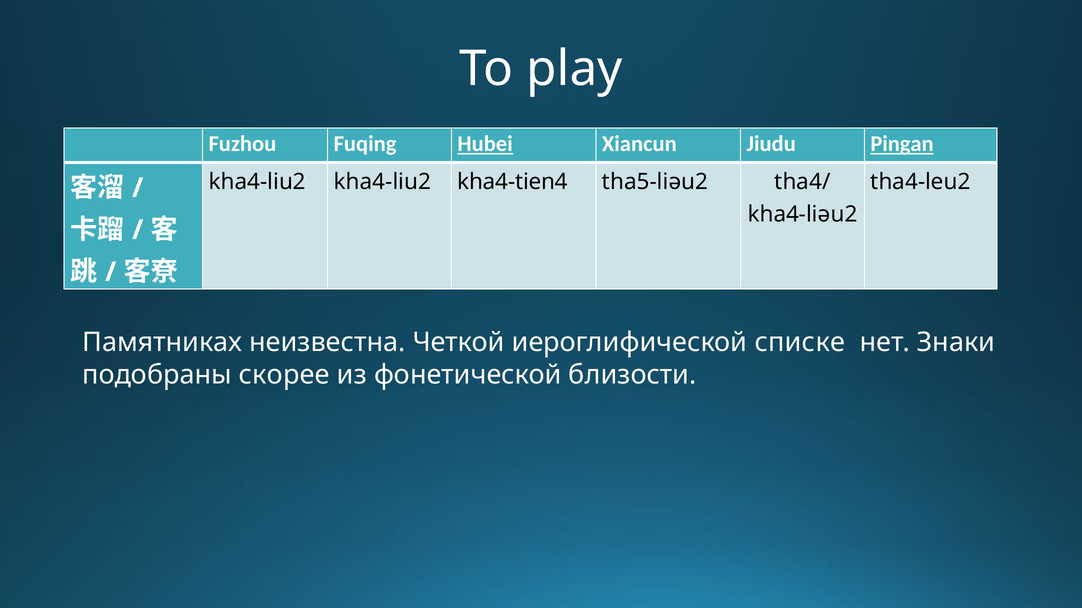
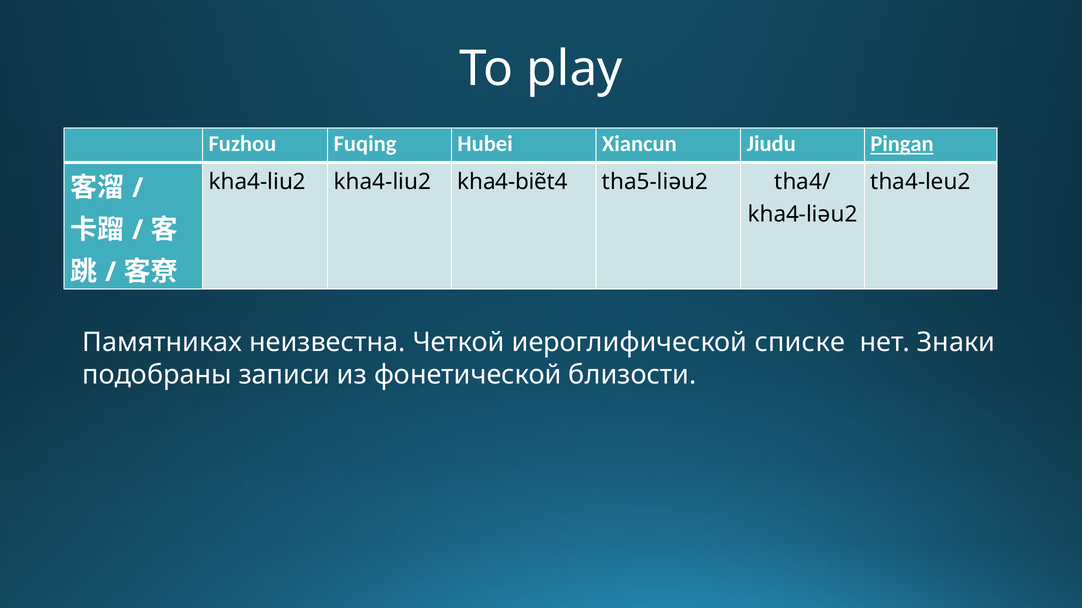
Hubei underline: present -> none
kha4-tien4: kha4-tien4 -> kha4-biẽt4
скорее: скорее -> записи
